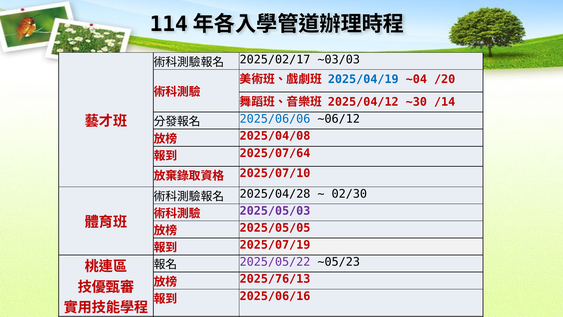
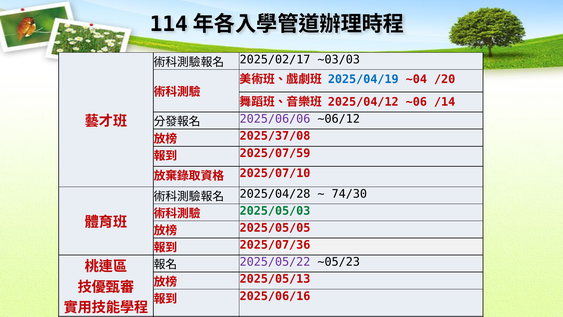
~30: ~30 -> ~06
2025/06/06 colour: blue -> purple
2025/04/08: 2025/04/08 -> 2025/37/08
2025/07/64: 2025/07/64 -> 2025/07/59
02/30: 02/30 -> 74/30
2025/05/03 colour: purple -> green
2025/07/19: 2025/07/19 -> 2025/07/36
2025/76/13: 2025/76/13 -> 2025/05/13
